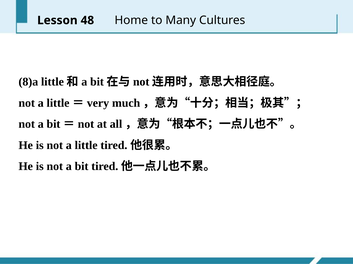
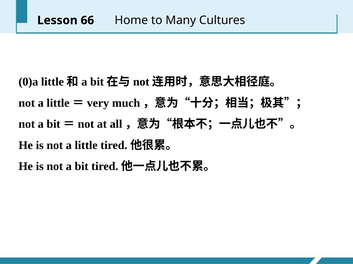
48: 48 -> 66
8)a: 8)a -> 0)a
